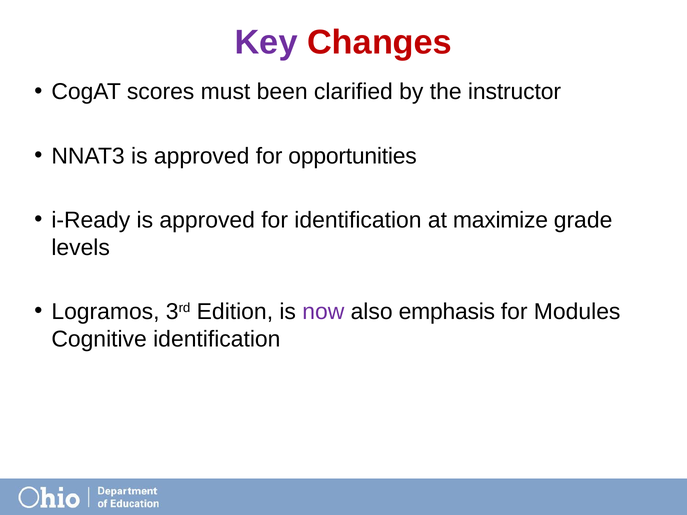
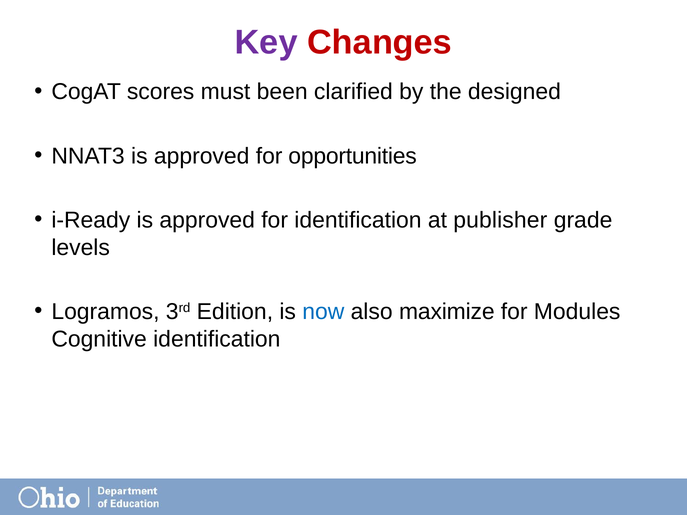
instructor: instructor -> designed
maximize: maximize -> publisher
now colour: purple -> blue
emphasis: emphasis -> maximize
